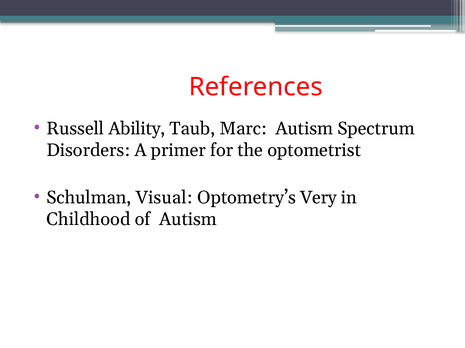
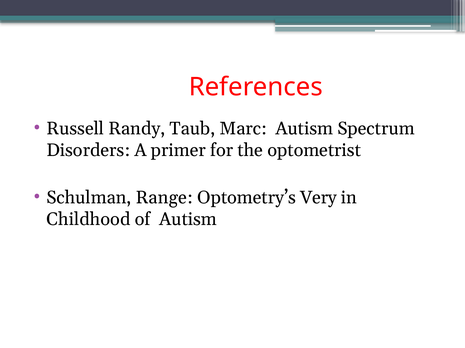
Ability: Ability -> Randy
Visual: Visual -> Range
